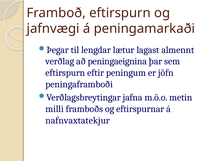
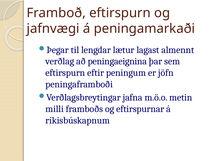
nafnvaxtatekjur: nafnvaxtatekjur -> ríkisbúskapnum
